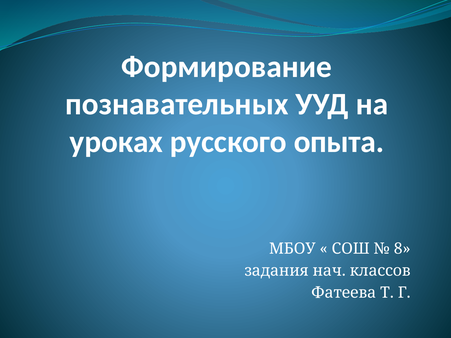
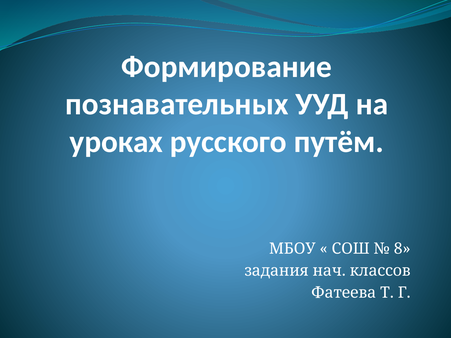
опыта: опыта -> путём
